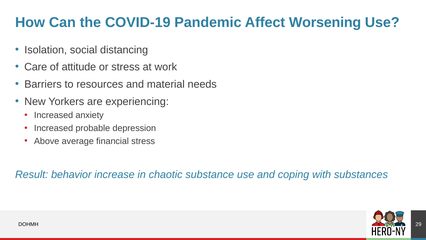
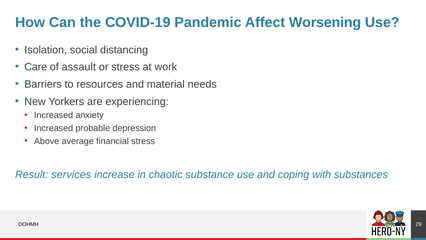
attitude: attitude -> assault
behavior: behavior -> services
